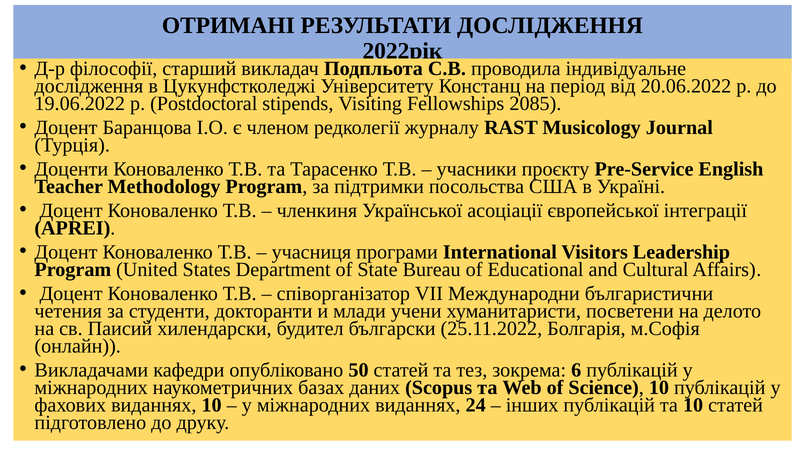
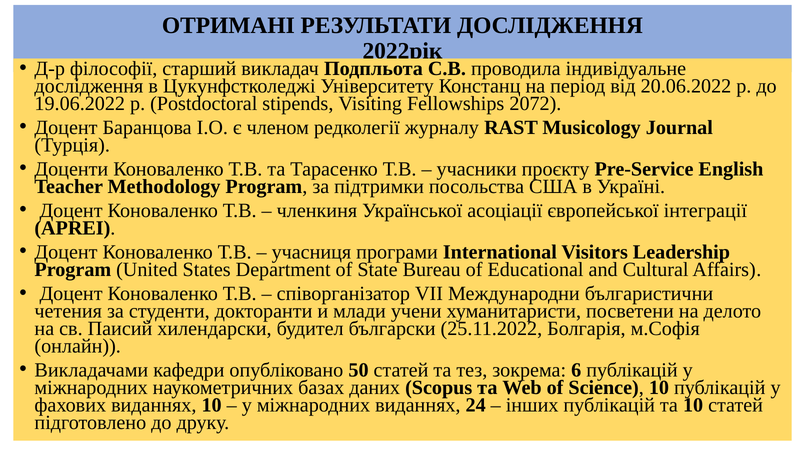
2085: 2085 -> 2072
